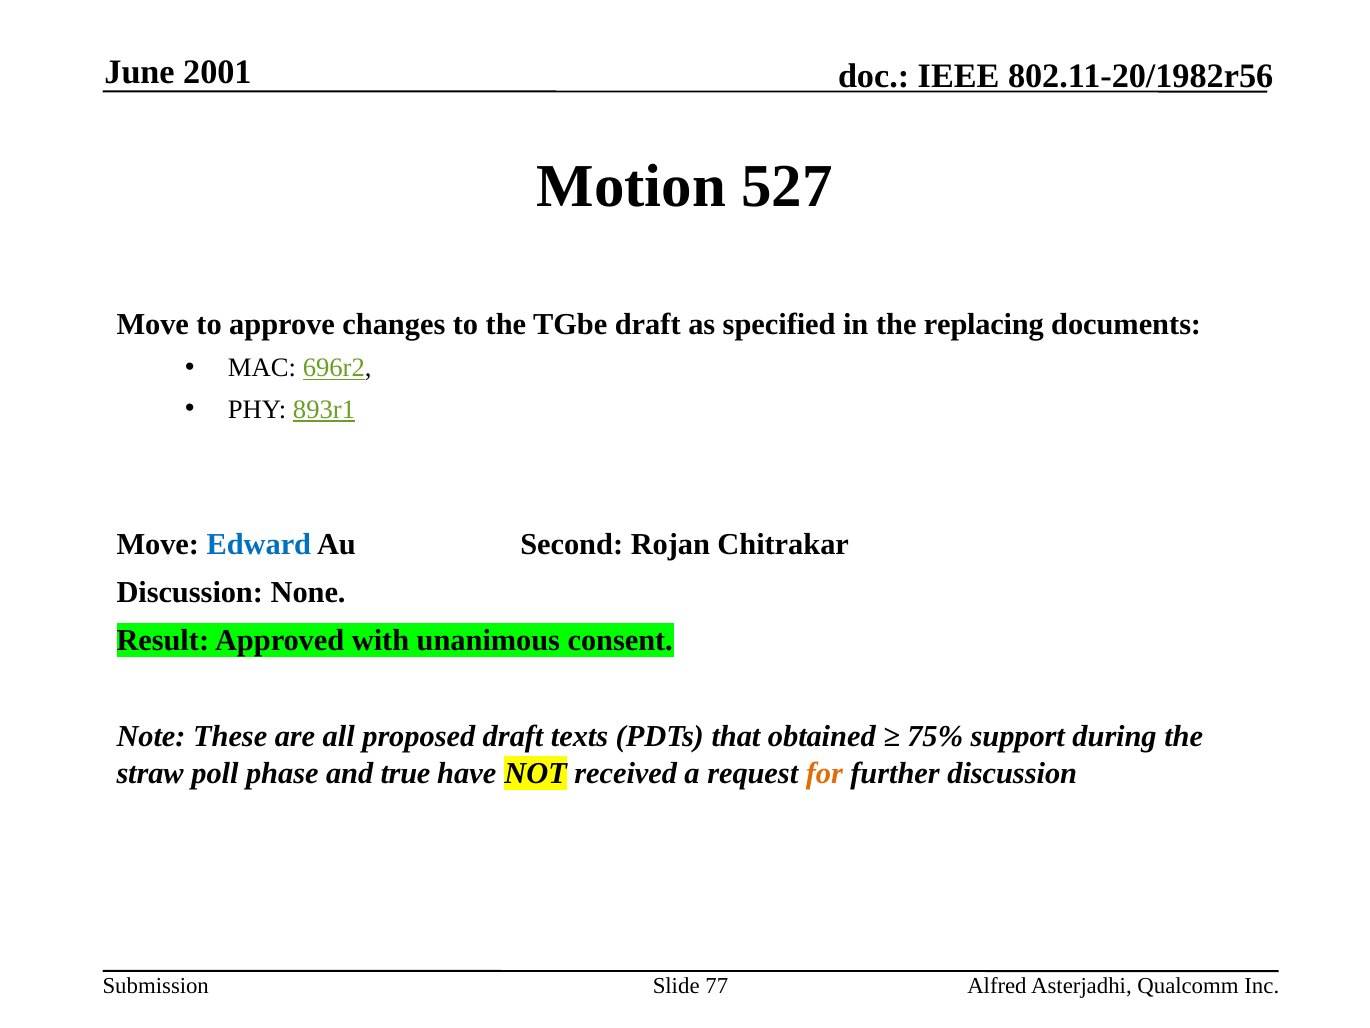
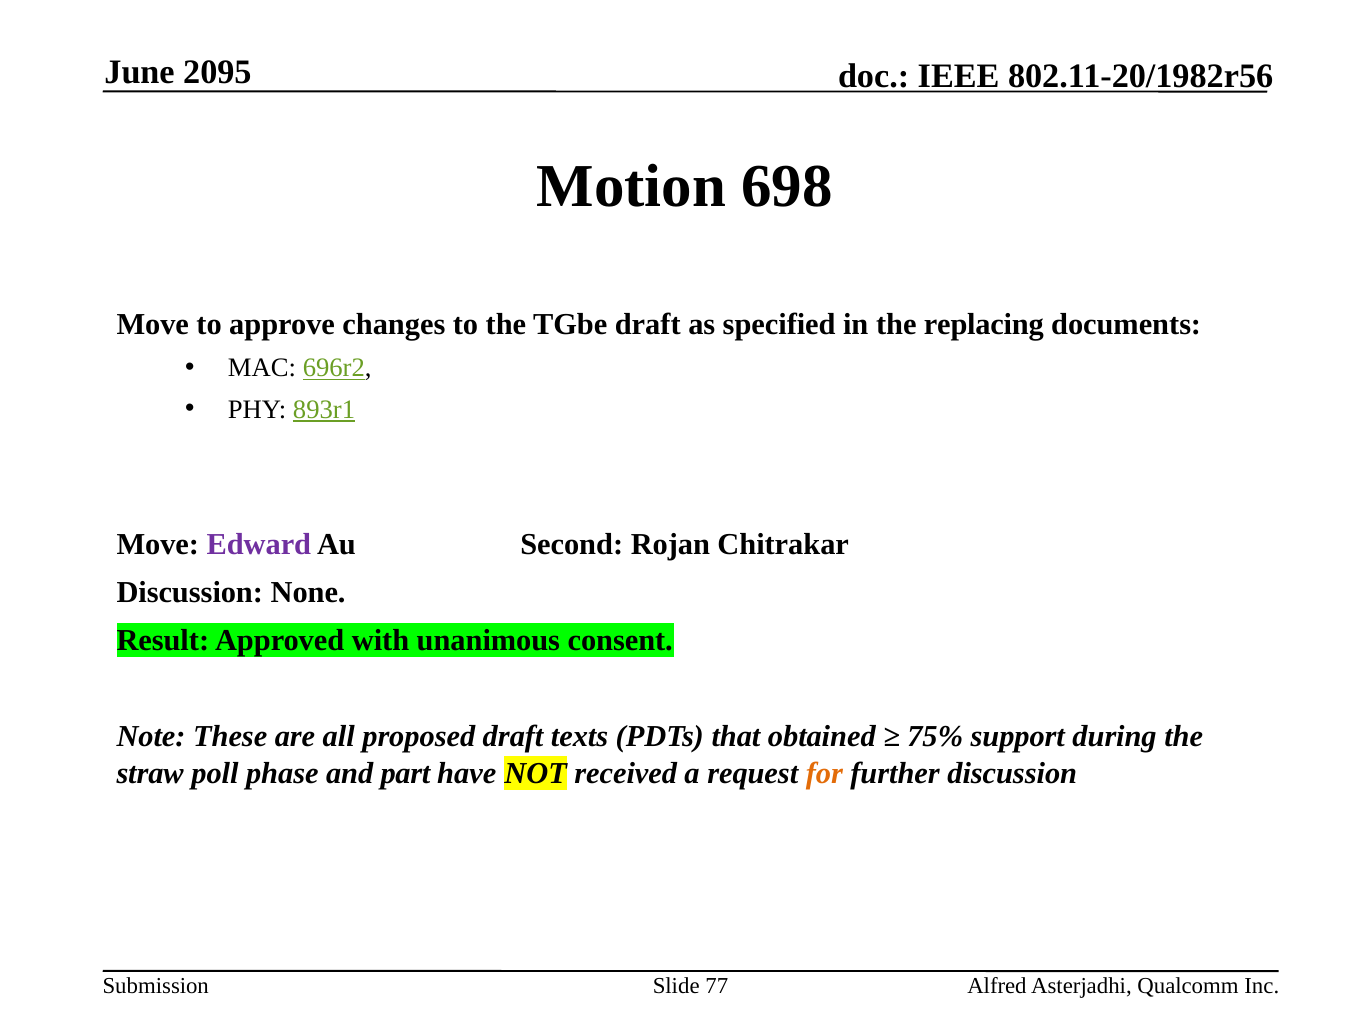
2001: 2001 -> 2095
527: 527 -> 698
Edward colour: blue -> purple
true: true -> part
